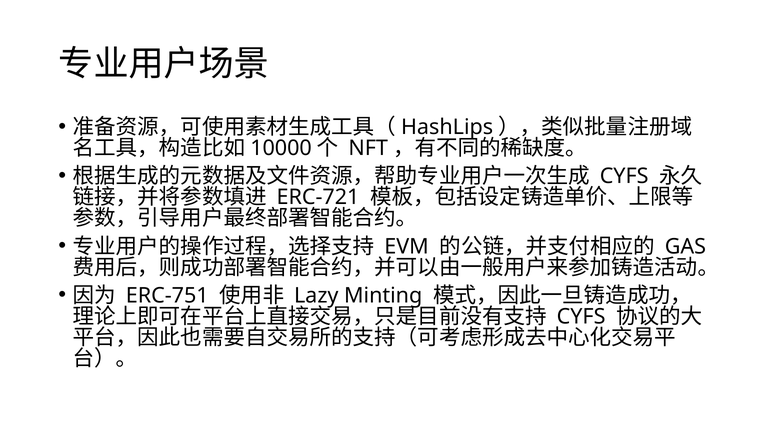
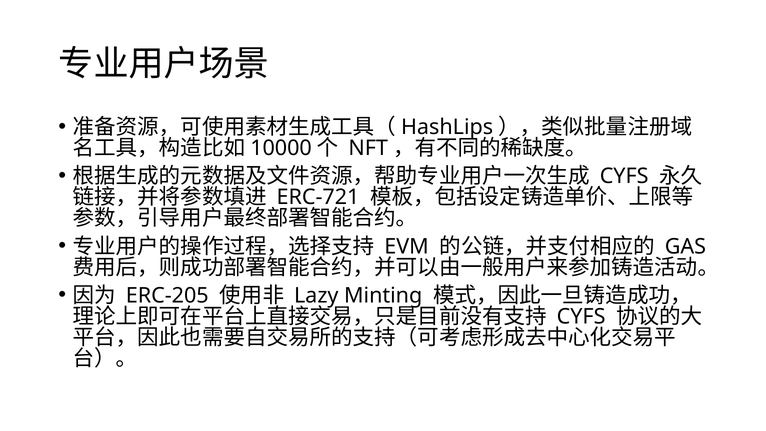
ERC-751: ERC-751 -> ERC-205
